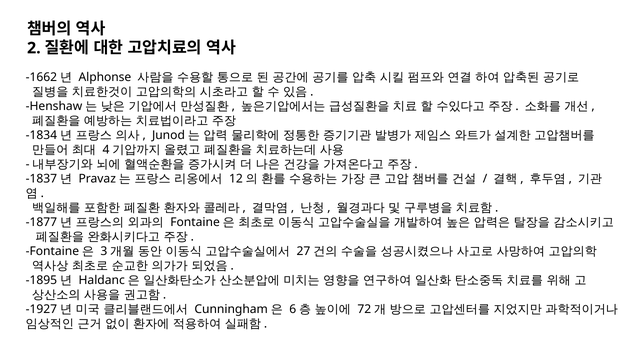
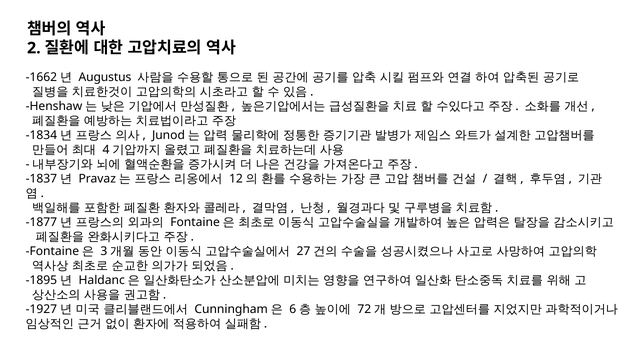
Alphonse: Alphonse -> Augustus
